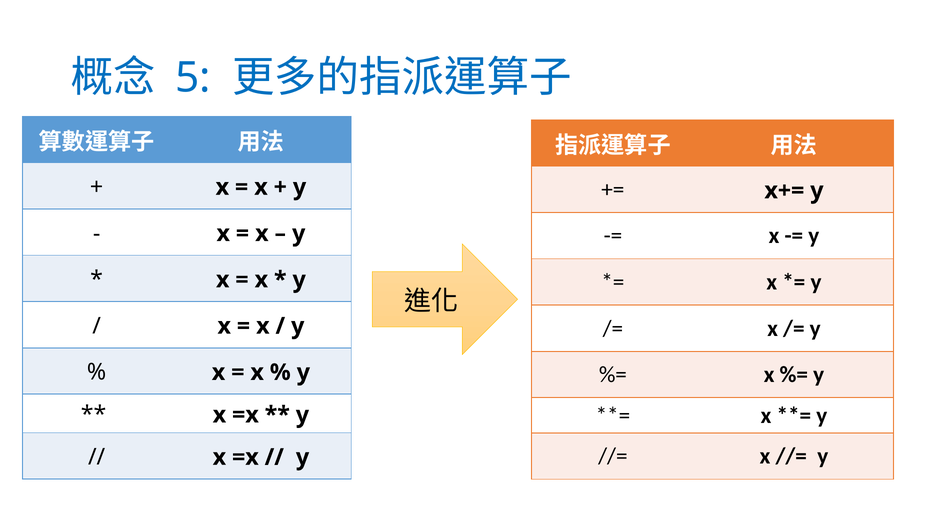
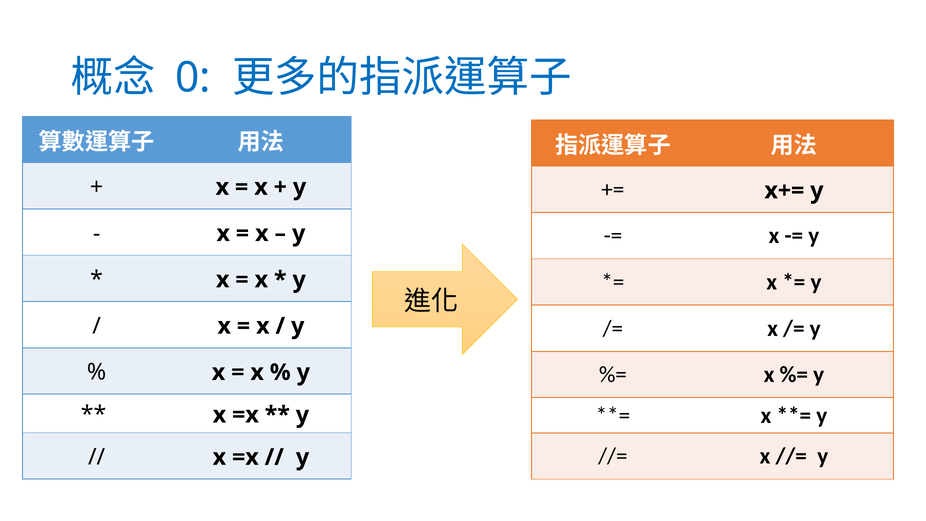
5: 5 -> 0
